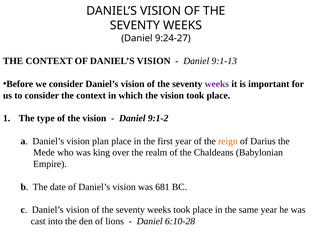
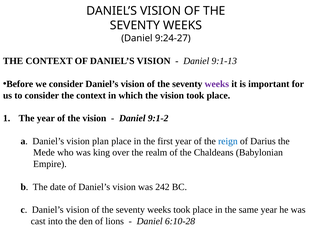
The type: type -> year
reign colour: orange -> blue
681: 681 -> 242
